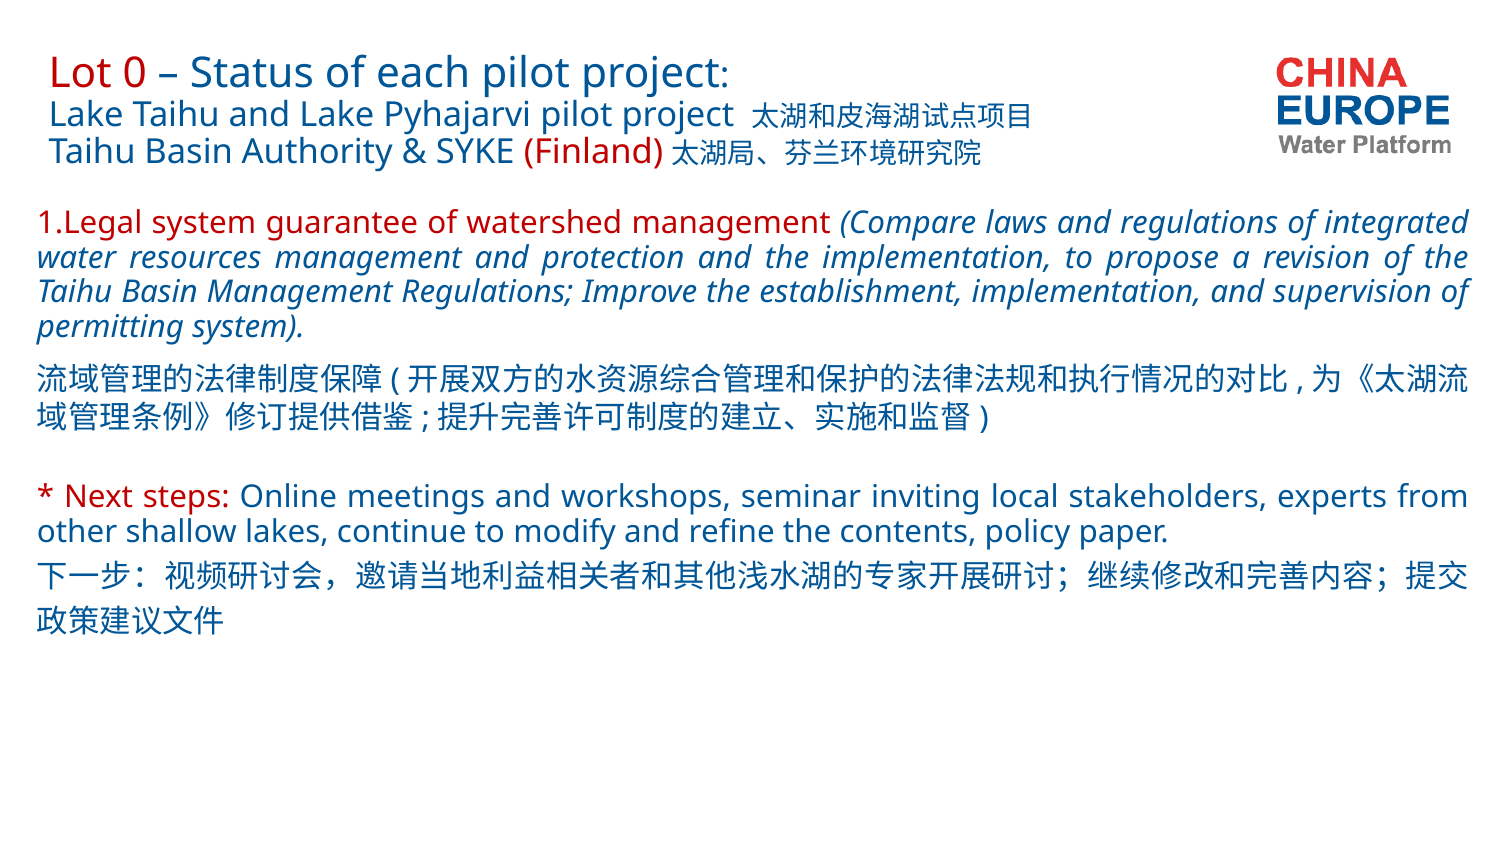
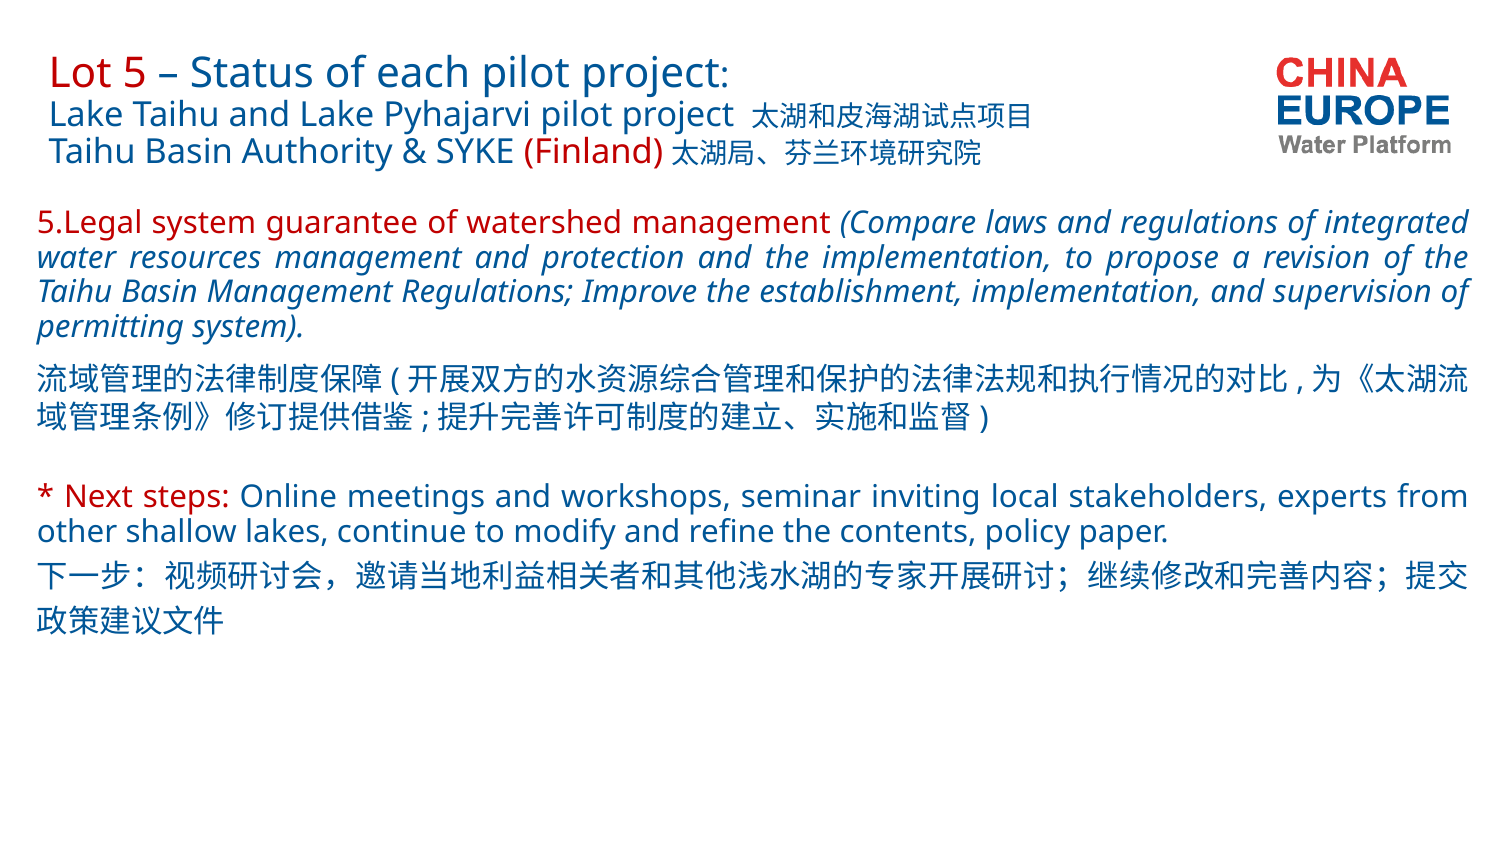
0: 0 -> 5
1.Legal: 1.Legal -> 5.Legal
